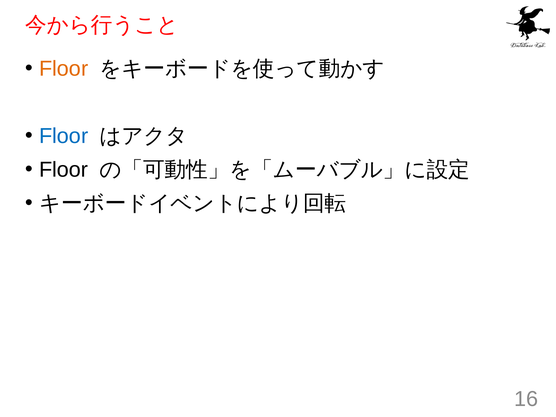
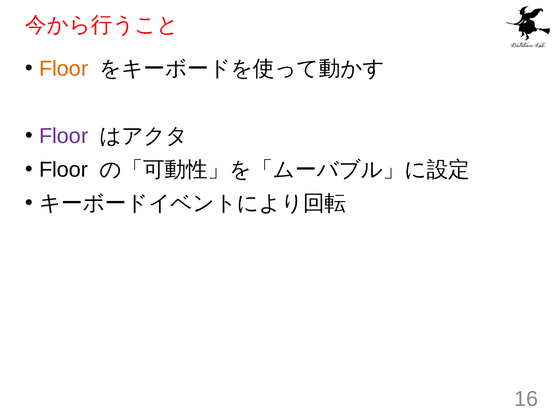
Floor at (64, 136) colour: blue -> purple
